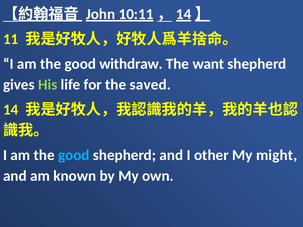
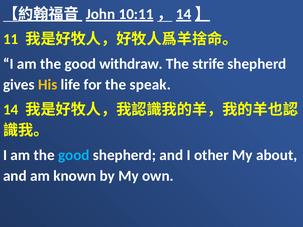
want: want -> strife
His colour: light green -> yellow
saved: saved -> speak
might: might -> about
